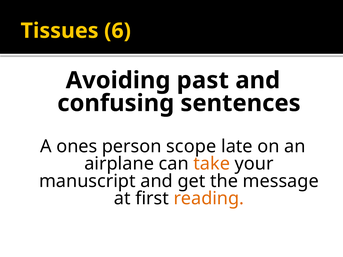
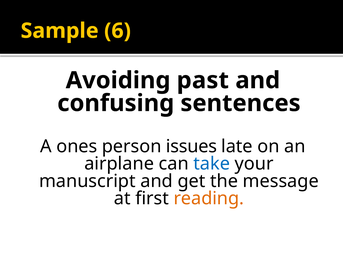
Tissues: Tissues -> Sample
scope: scope -> issues
take colour: orange -> blue
